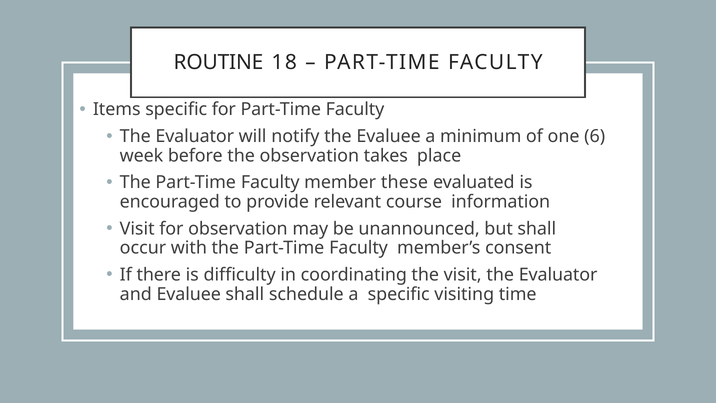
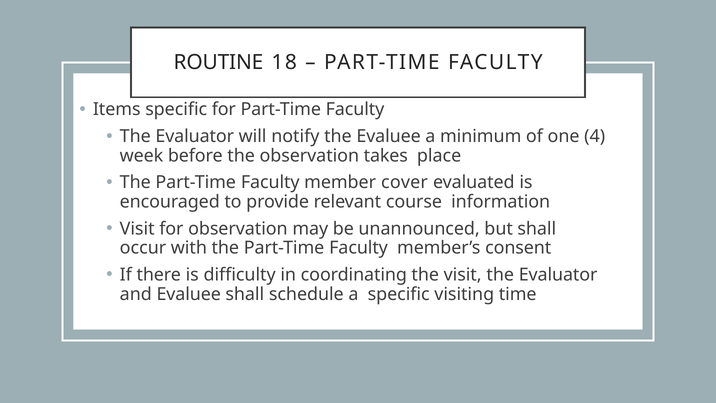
6: 6 -> 4
these: these -> cover
